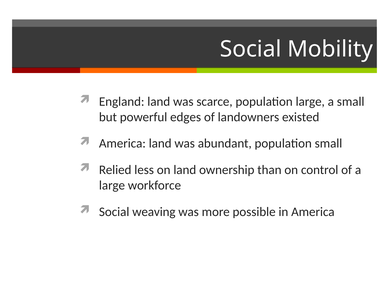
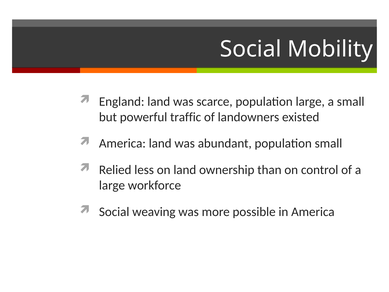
edges: edges -> traffic
